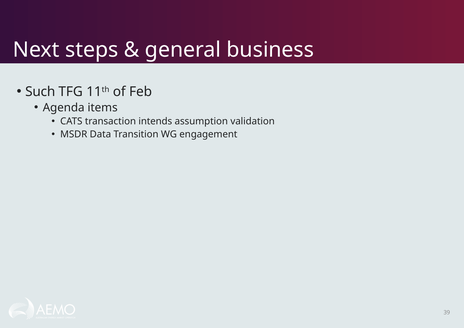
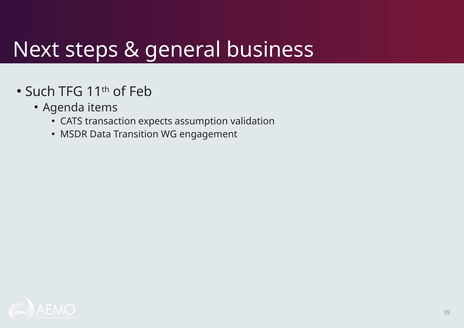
intends: intends -> expects
